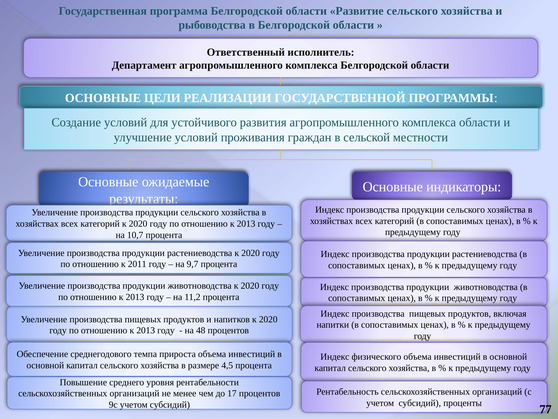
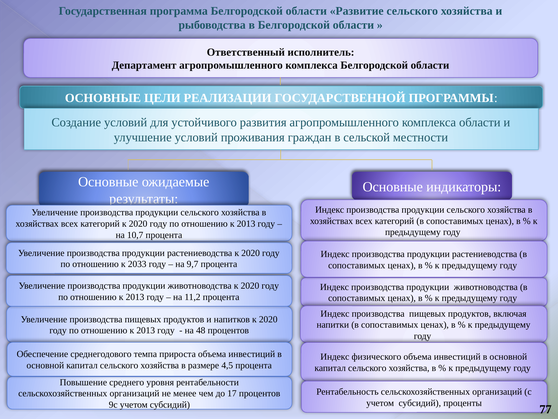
2011: 2011 -> 2033
